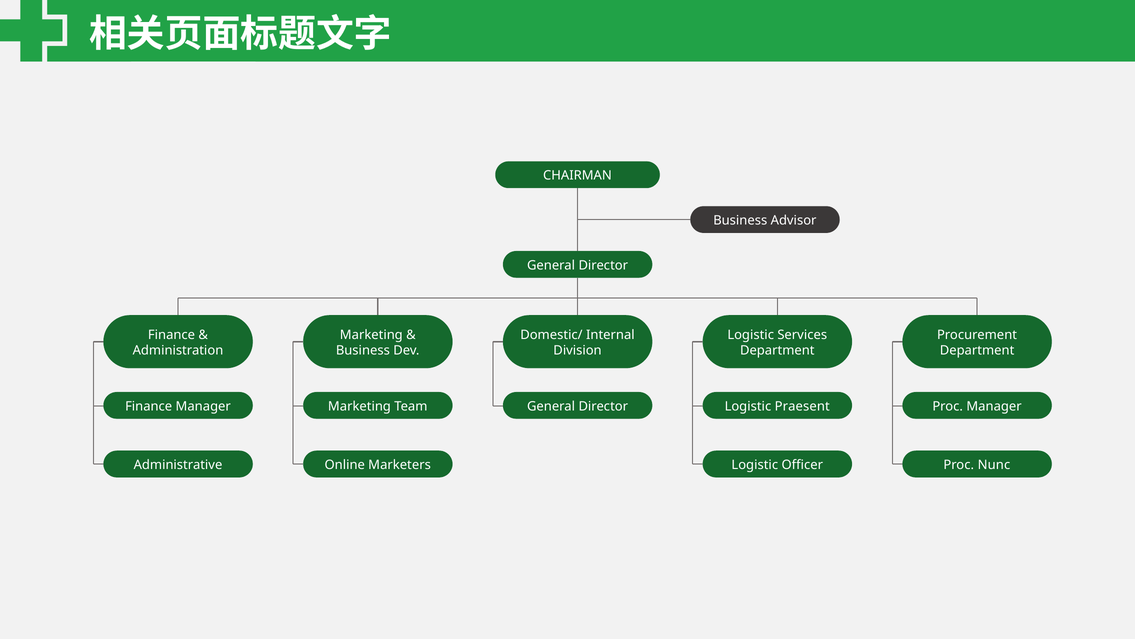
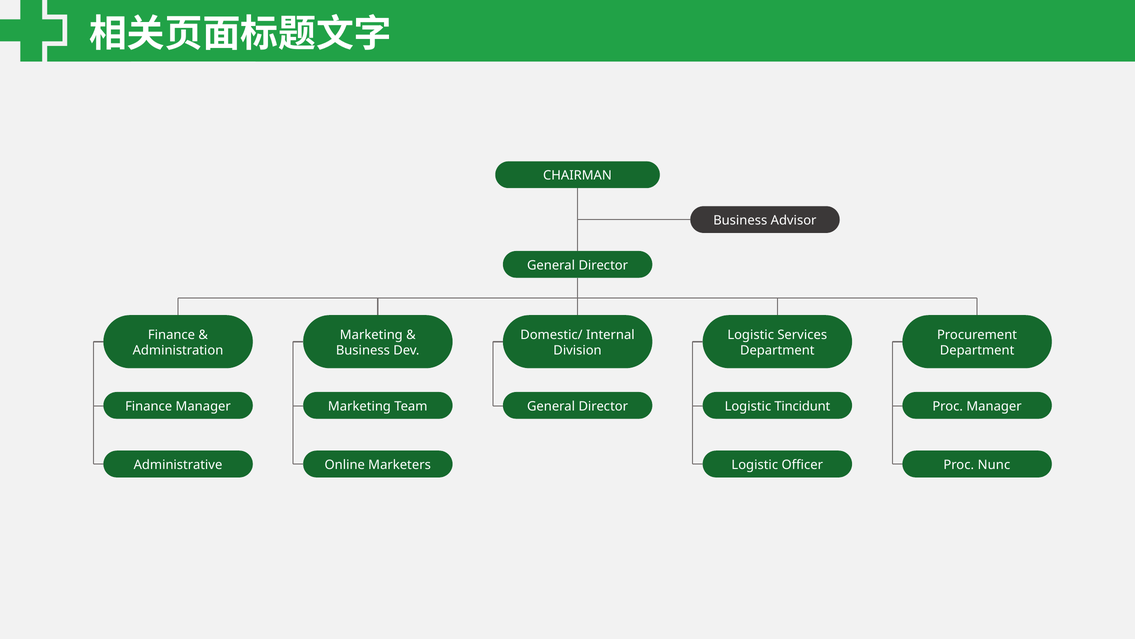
Praesent: Praesent -> Tincidunt
